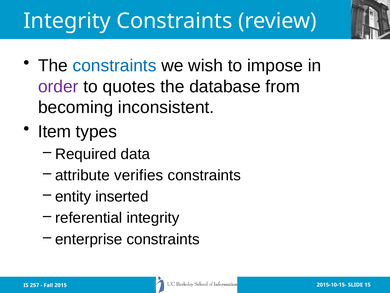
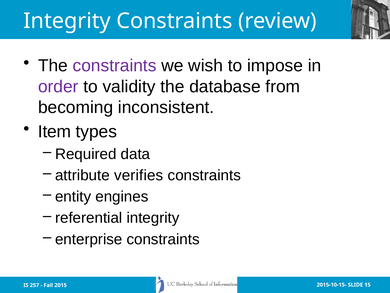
constraints at (115, 66) colour: blue -> purple
quotes: quotes -> validity
inserted: inserted -> engines
